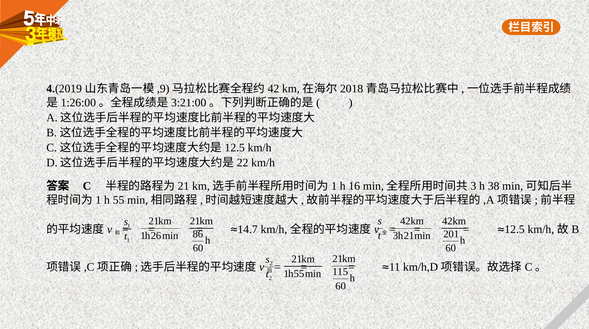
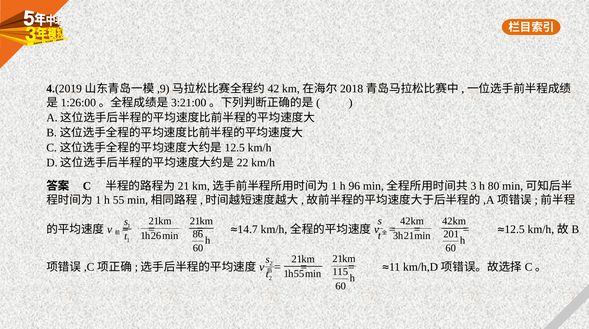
16: 16 -> 96
38: 38 -> 80
